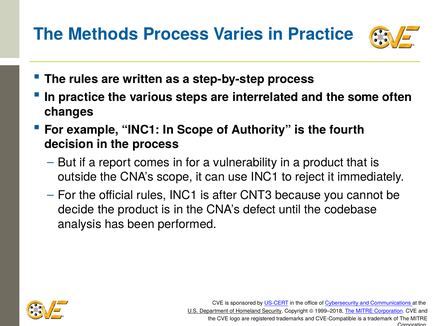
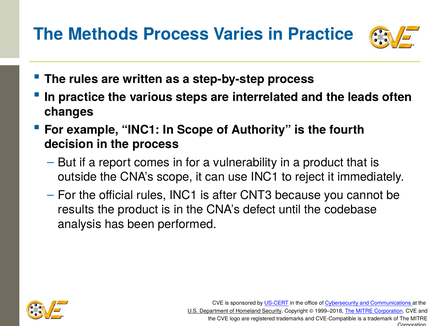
some: some -> leads
decide: decide -> results
